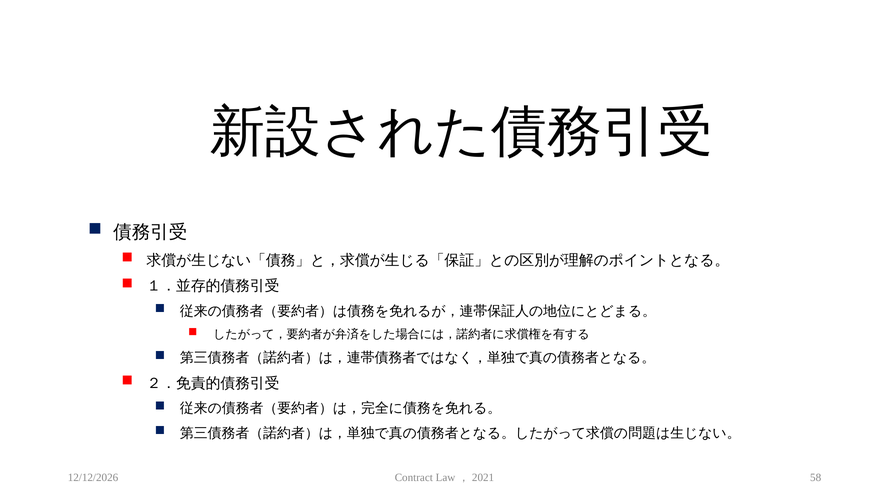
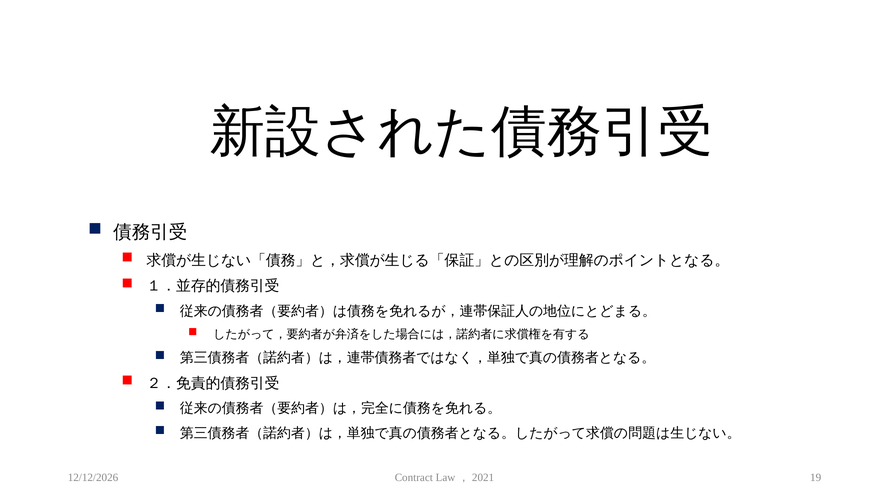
58: 58 -> 19
